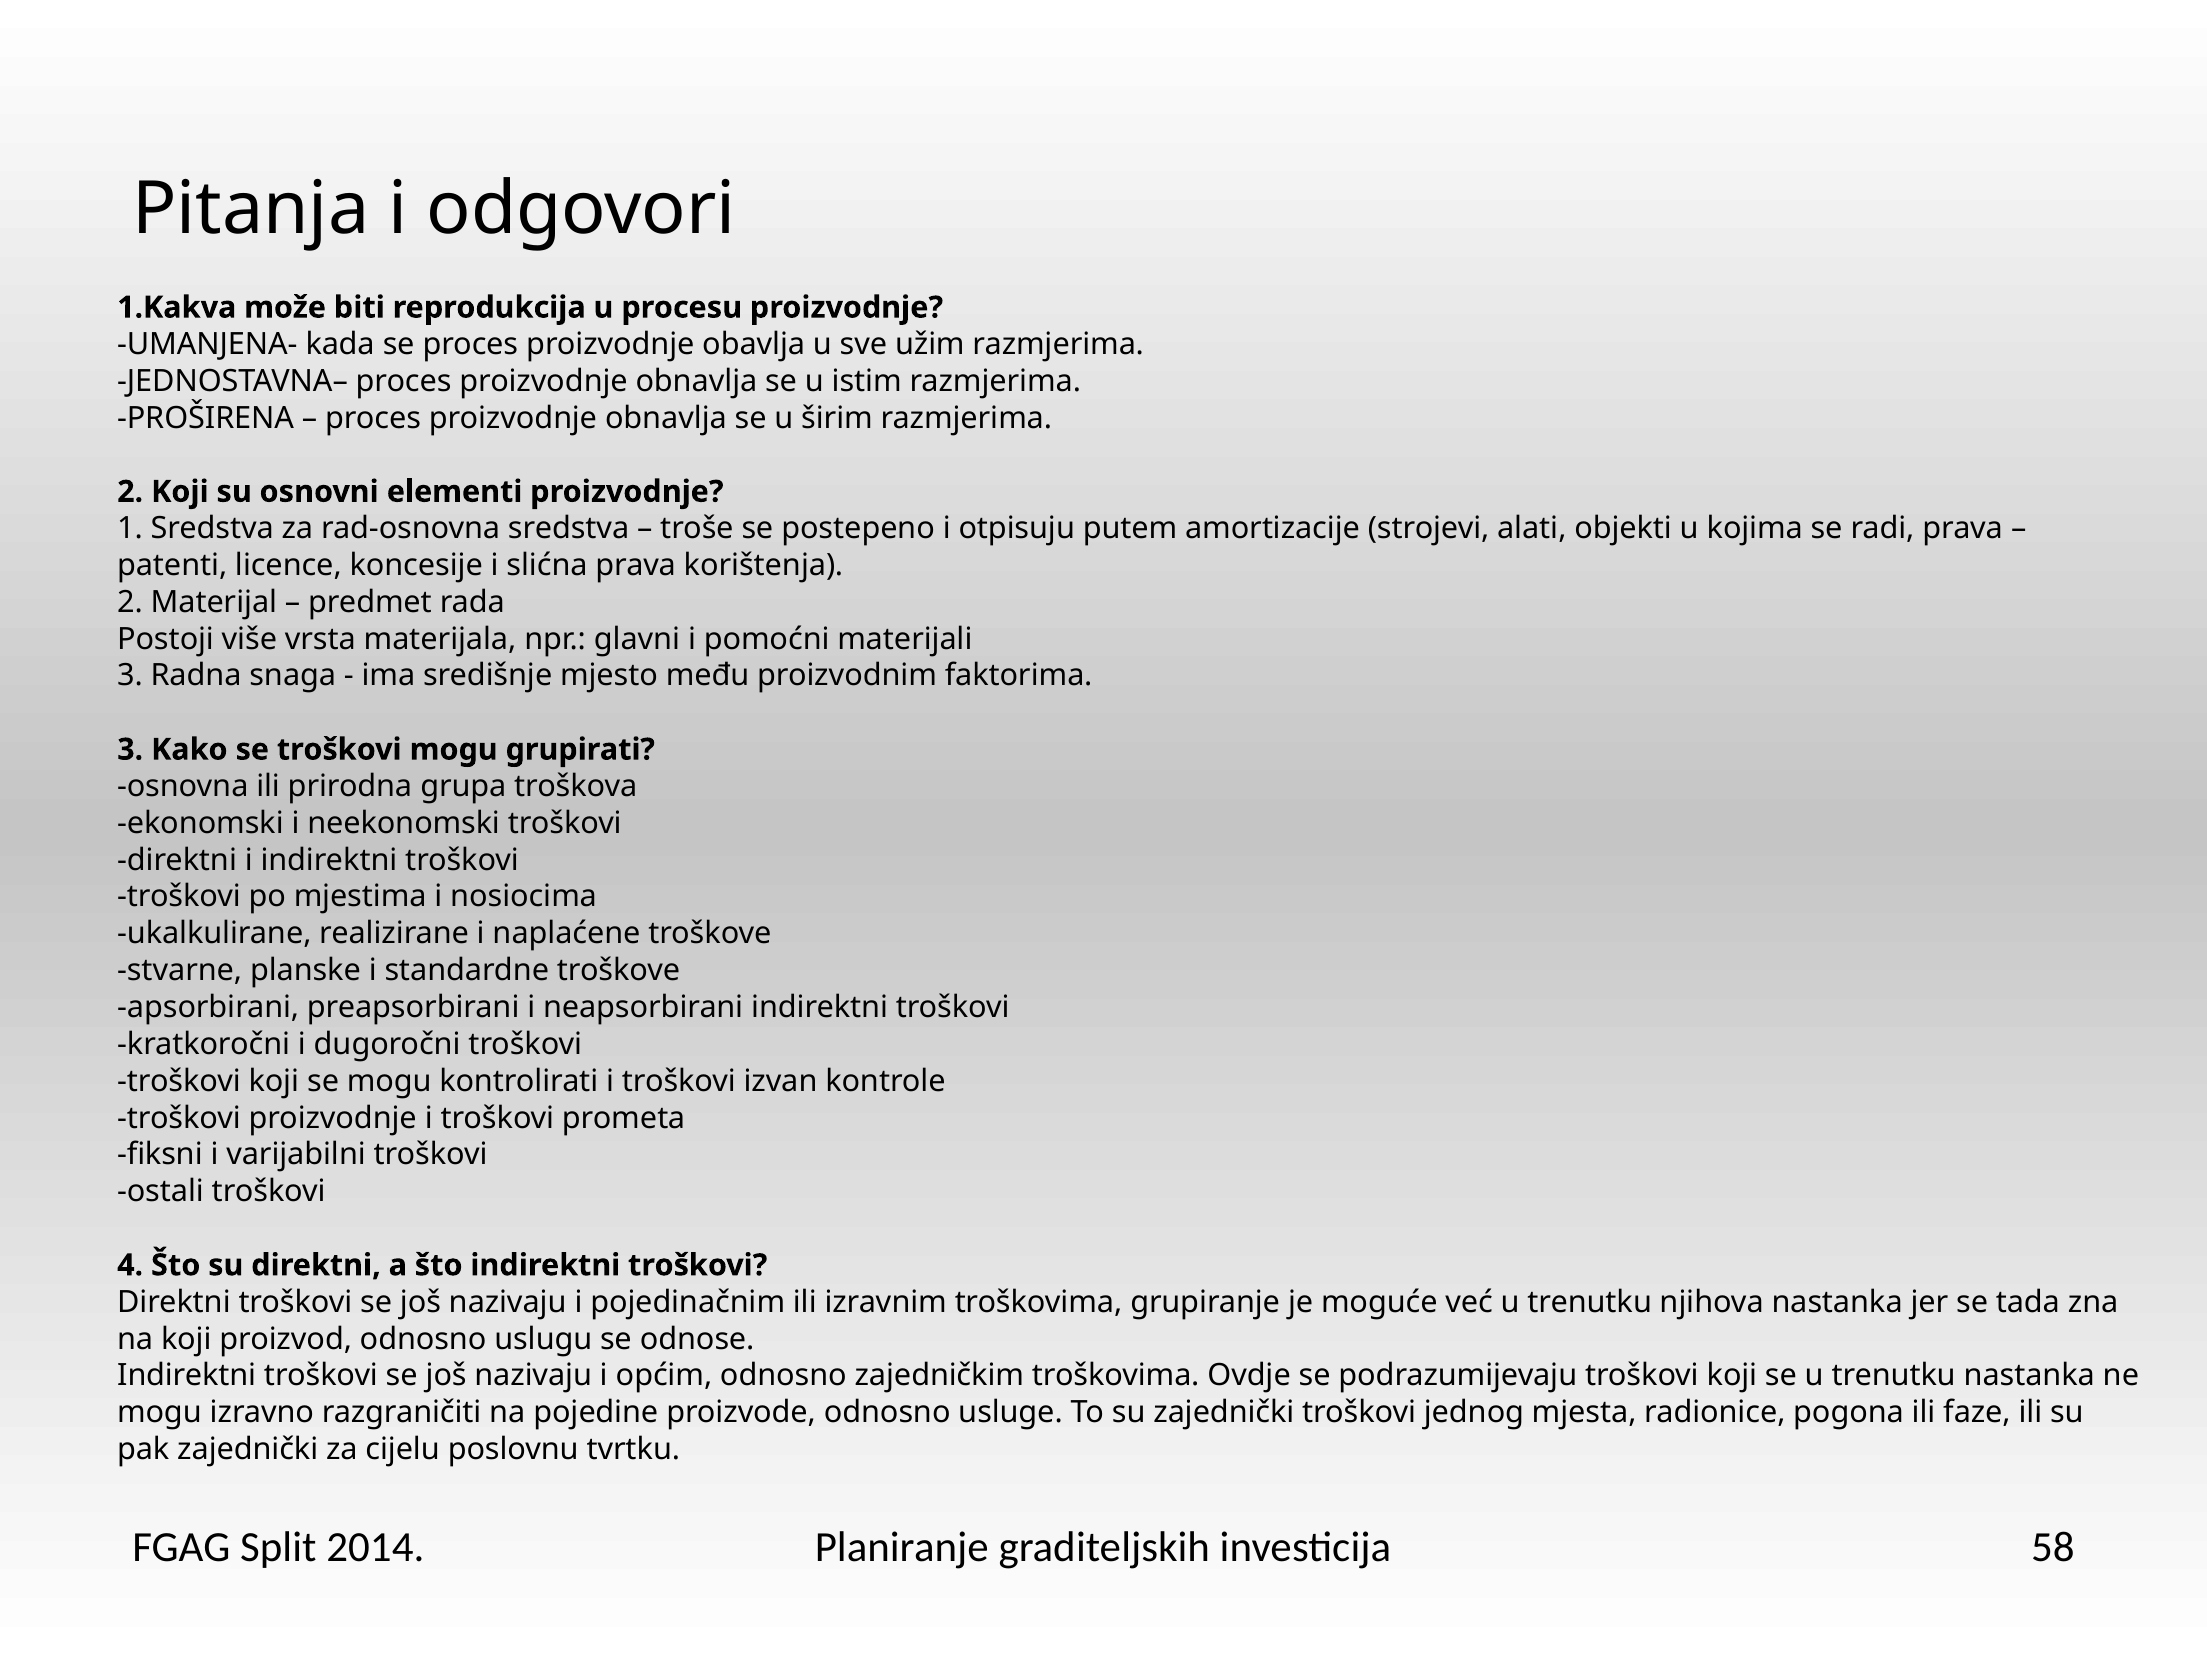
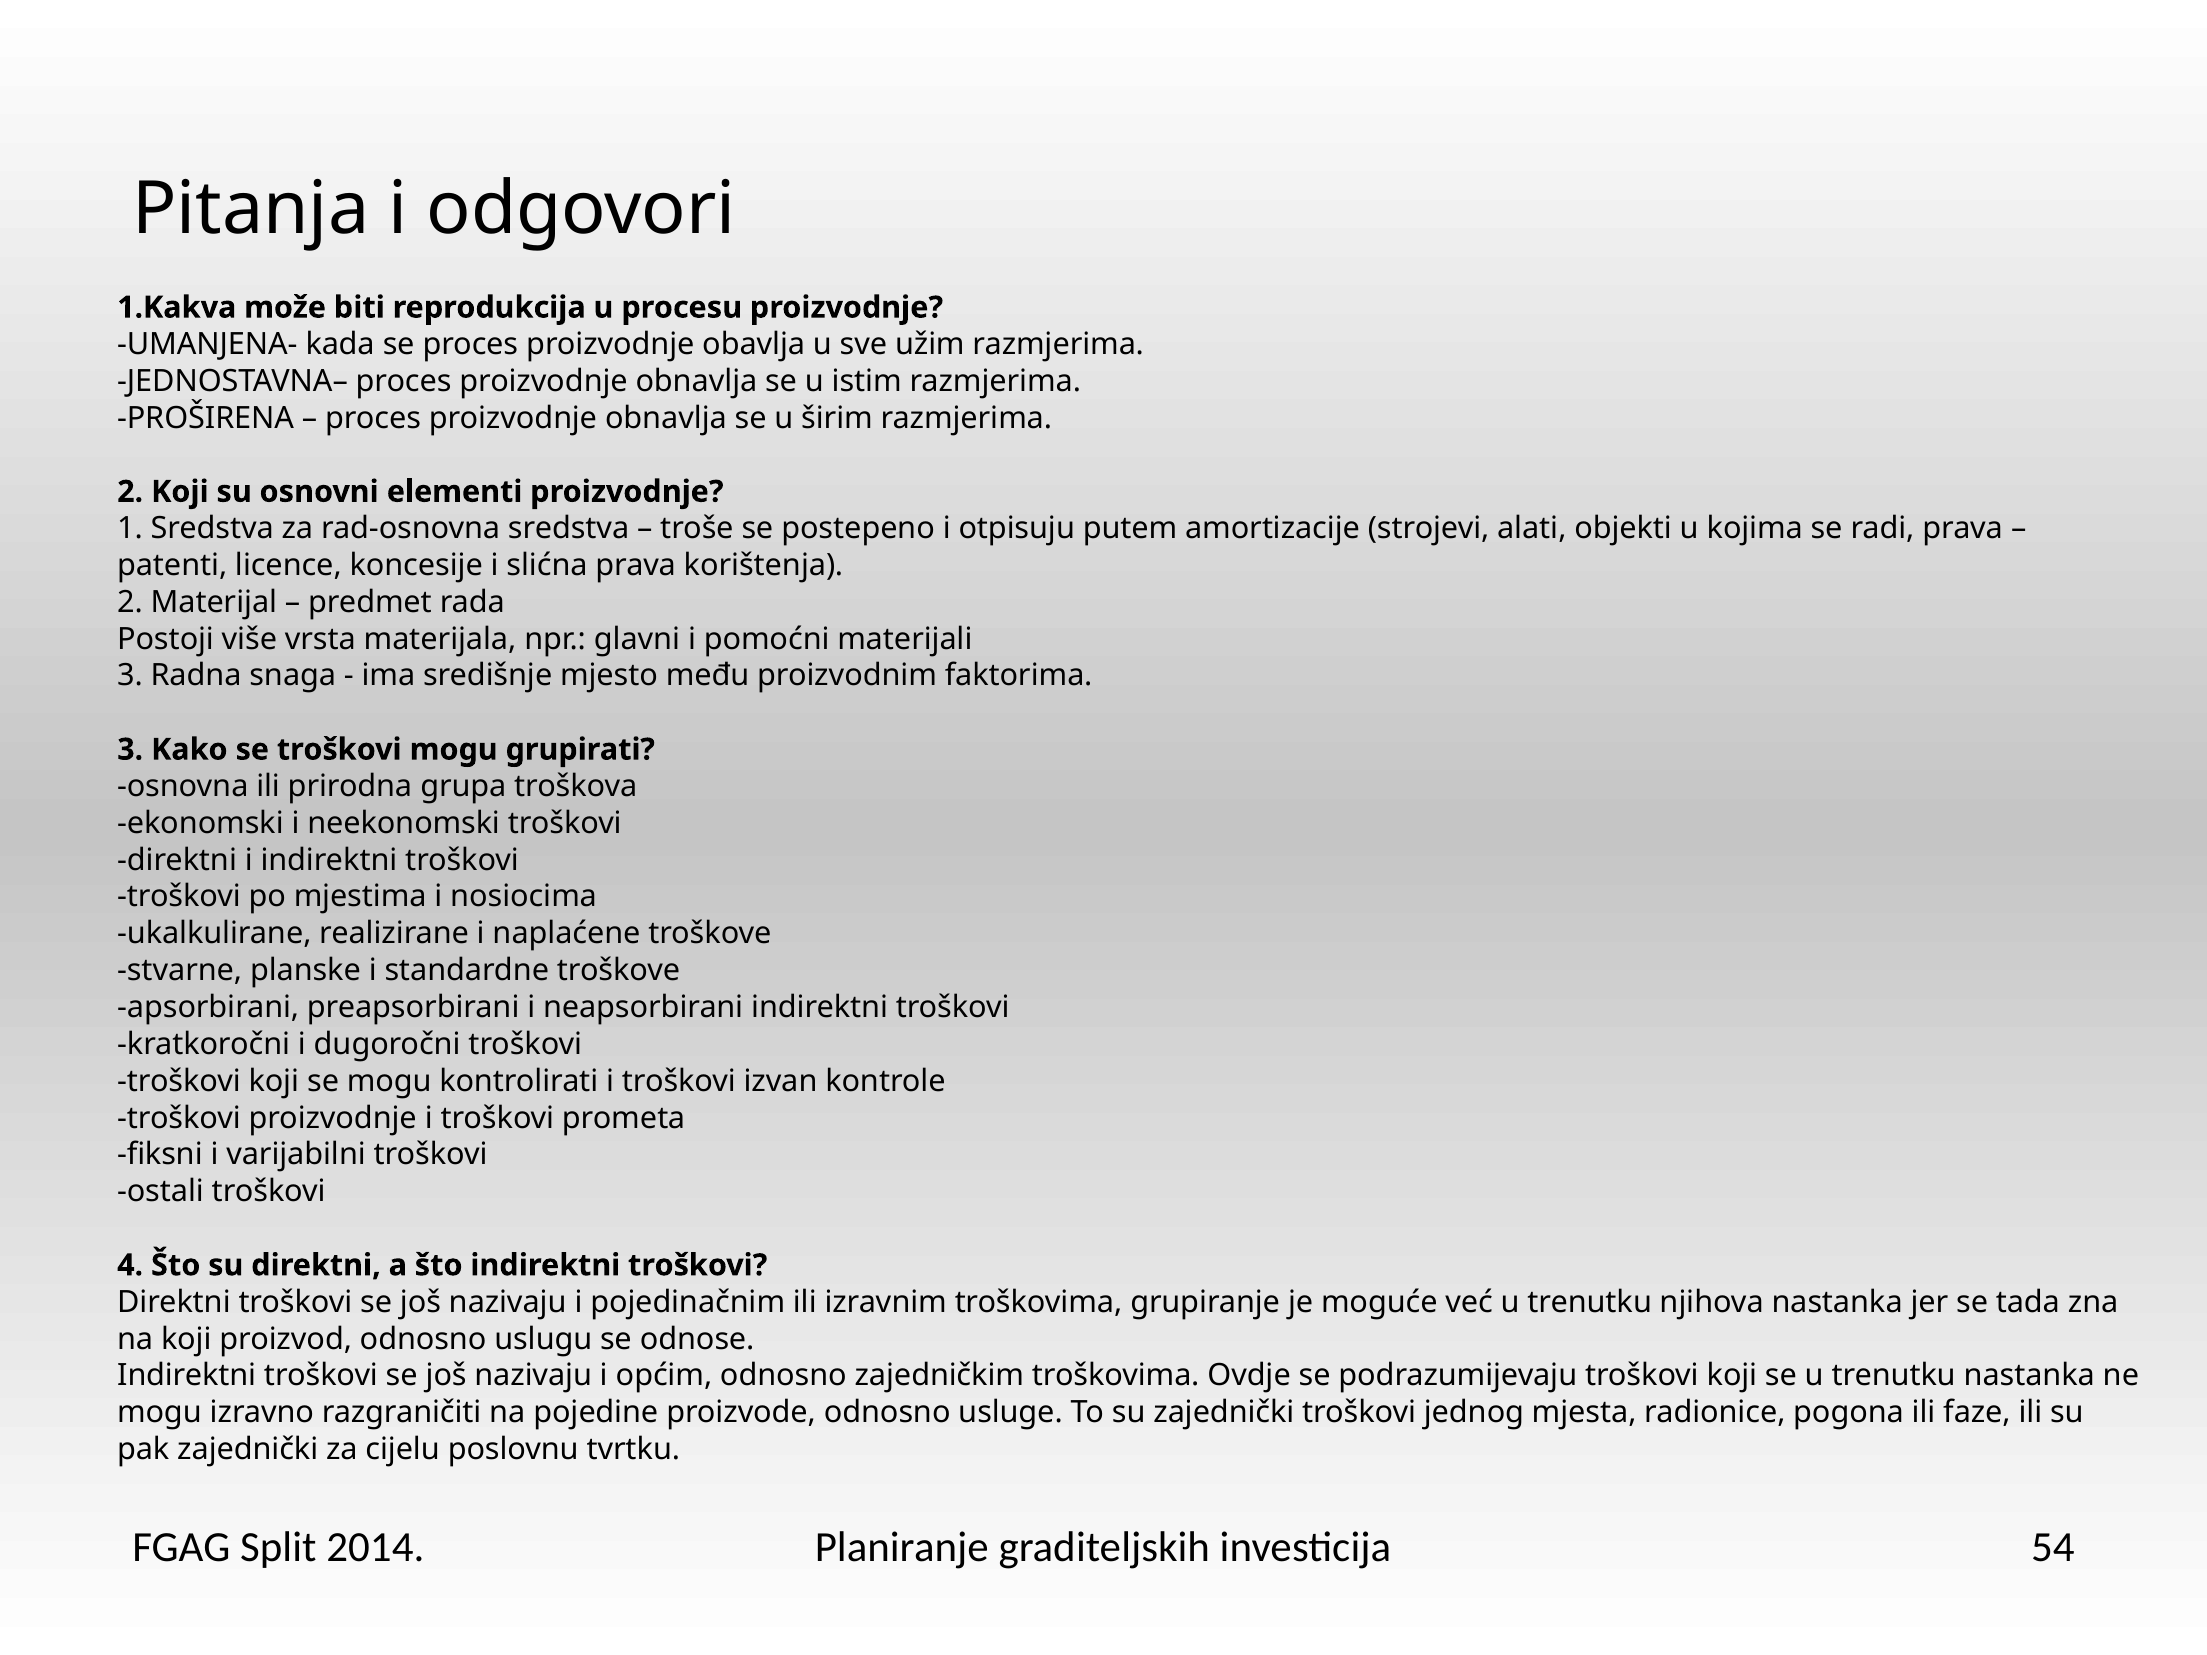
58: 58 -> 54
